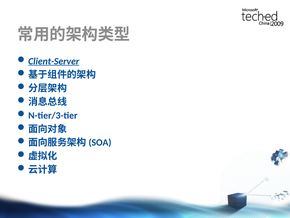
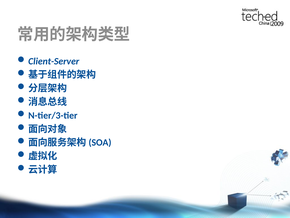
Client-Server underline: present -> none
